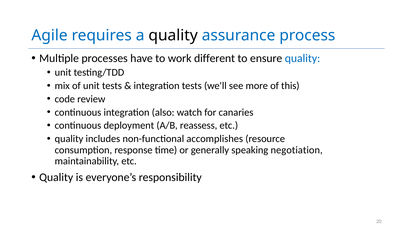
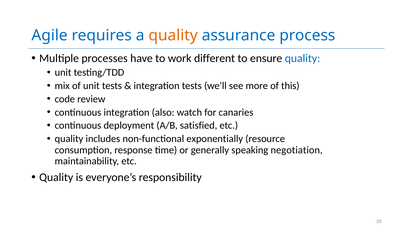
quality at (173, 35) colour: black -> orange
reassess: reassess -> satisfied
accomplishes: accomplishes -> exponentially
